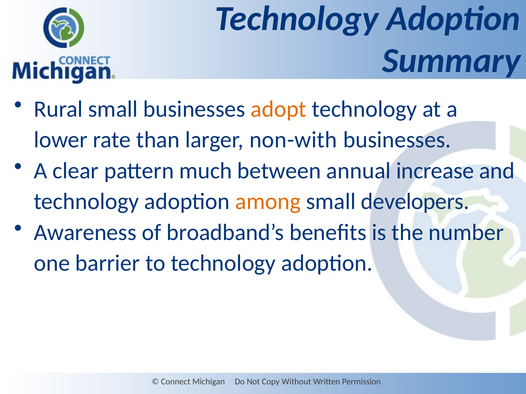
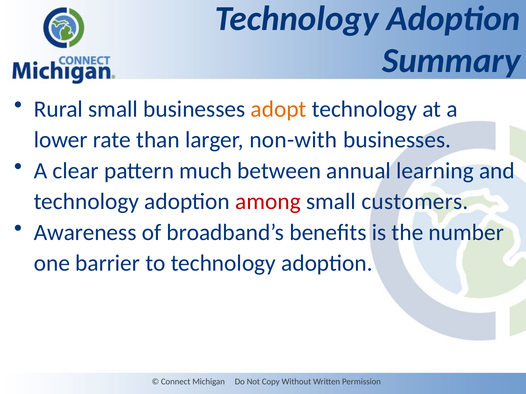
increase: increase -> learning
among colour: orange -> red
developers: developers -> customers
